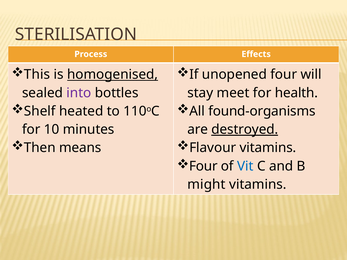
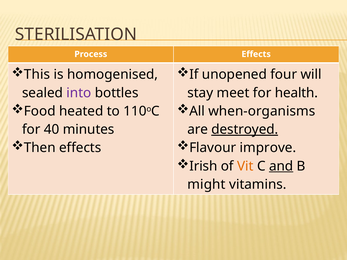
homogenised underline: present -> none
Shelf: Shelf -> Food
found-organisms: found-organisms -> when-organisms
10: 10 -> 40
Then means: means -> effects
Flavour vitamins: vitamins -> improve
Four at (203, 166): Four -> Irish
Vit colour: blue -> orange
and underline: none -> present
